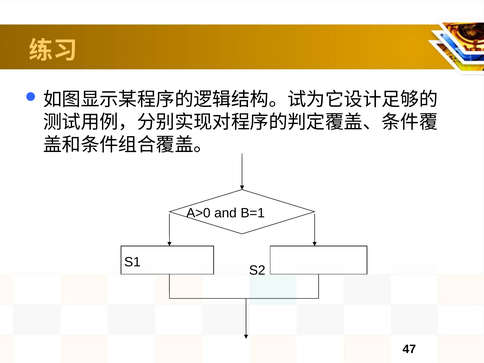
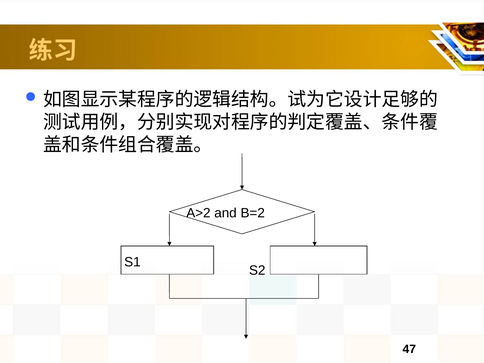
A>0: A>0 -> A>2
B=1: B=1 -> B=2
